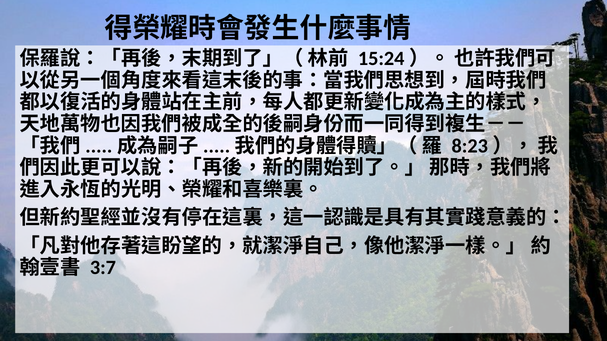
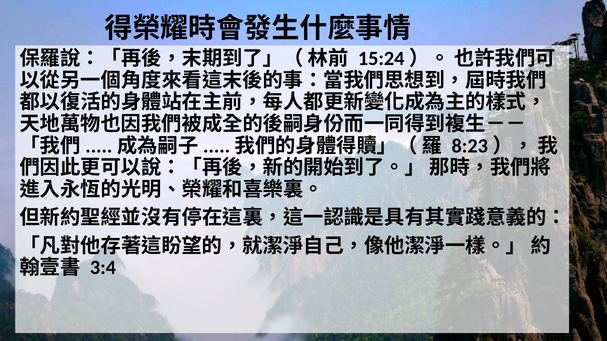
3:7: 3:7 -> 3:4
